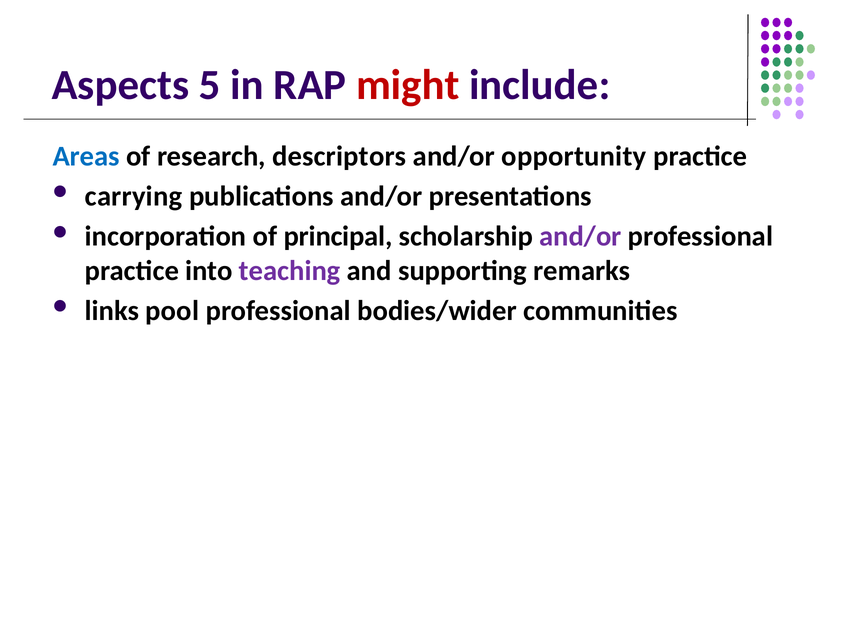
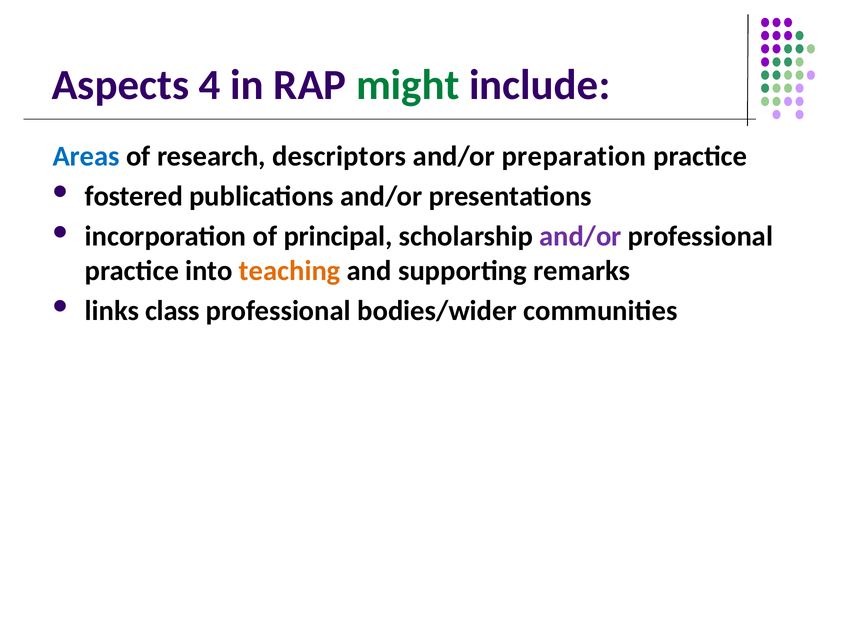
5: 5 -> 4
might colour: red -> green
opportunity: opportunity -> preparation
carrying: carrying -> fostered
teaching colour: purple -> orange
pool: pool -> class
